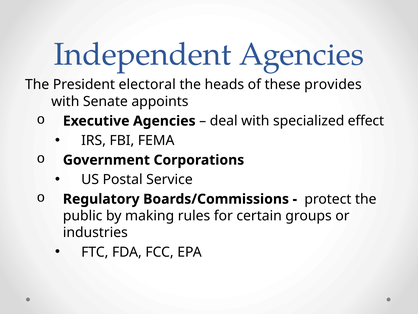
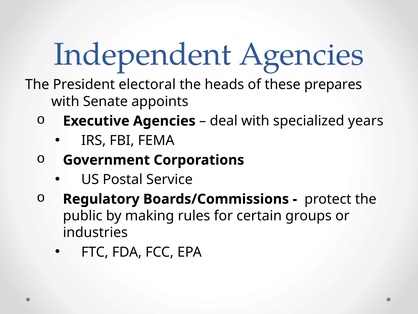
provides: provides -> prepares
effect: effect -> years
